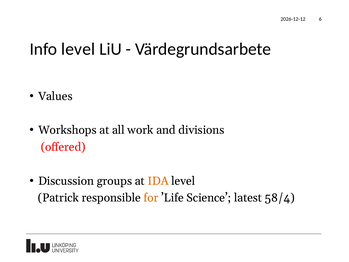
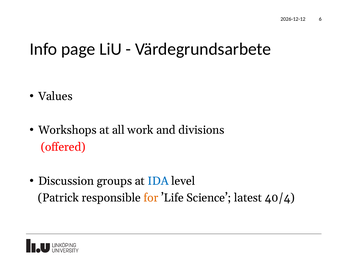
Info level: level -> page
IDA colour: orange -> blue
58/4: 58/4 -> 40/4
